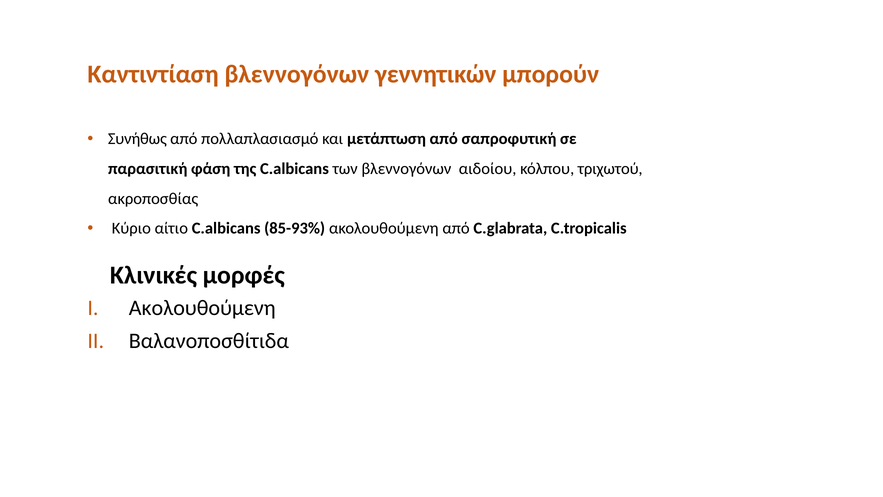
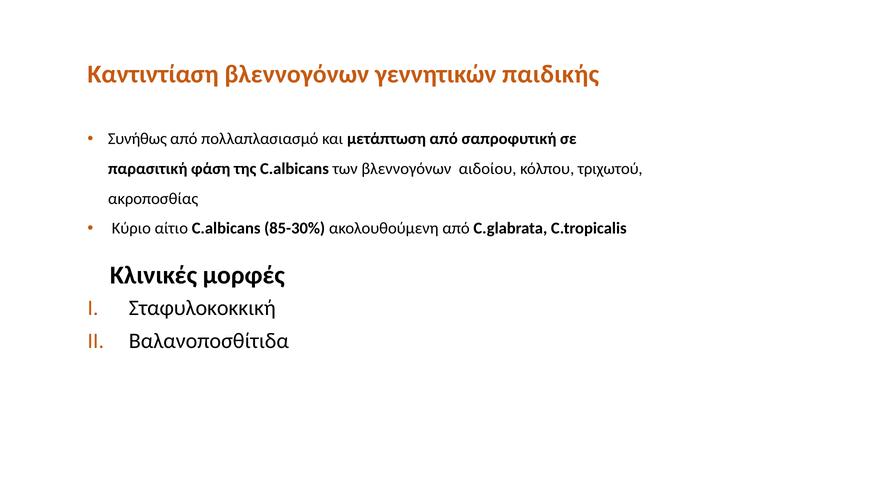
μπορούν: μπορούν -> παιδικής
85-93%: 85-93% -> 85-30%
Ακολουθούμενη at (202, 308): Ακολουθούμενη -> Σταφυλοκοκκική
